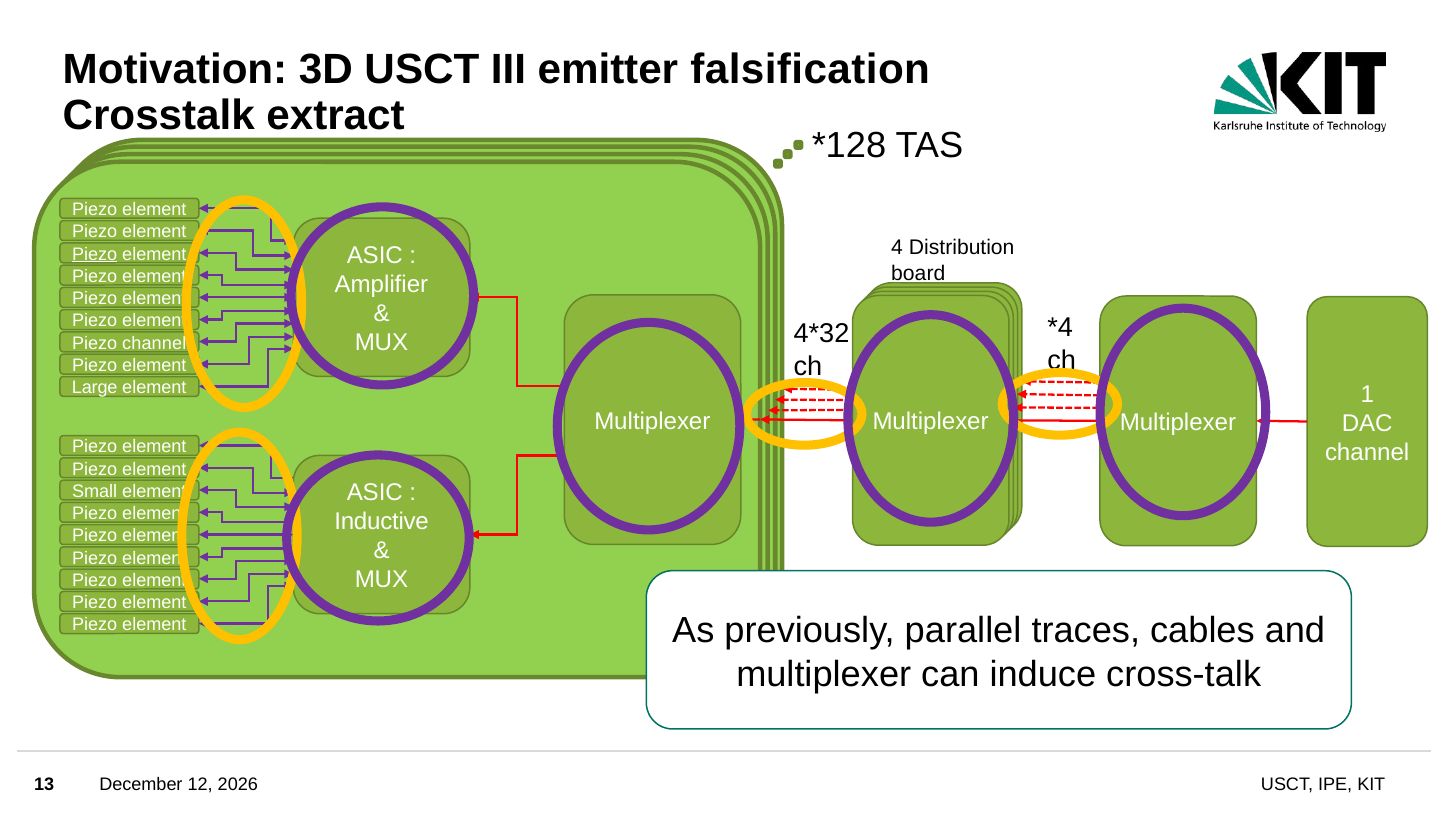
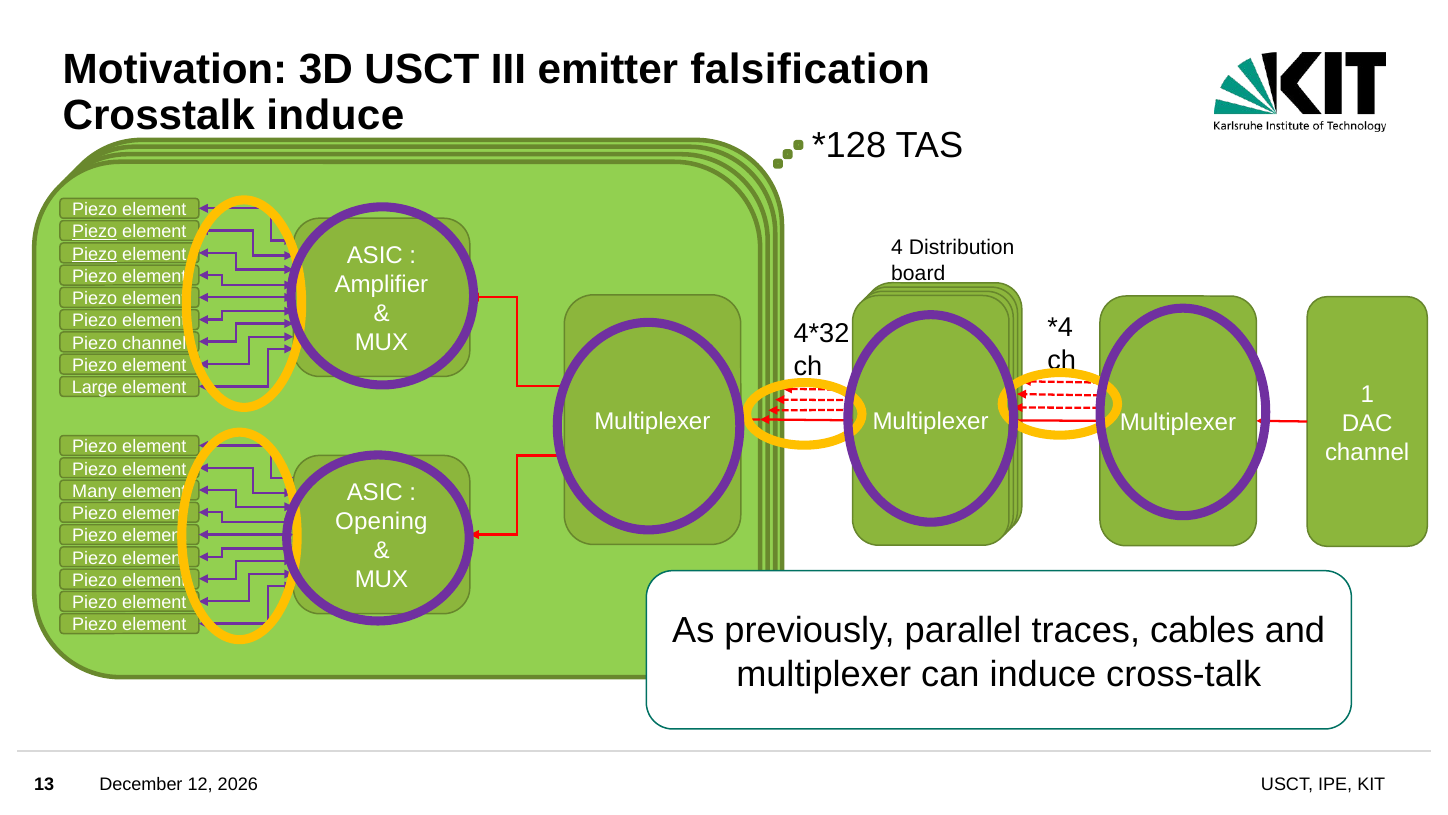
Crosstalk extract: extract -> induce
Piezo at (95, 232) underline: none -> present
Small: Small -> Many
Inductive: Inductive -> Opening
